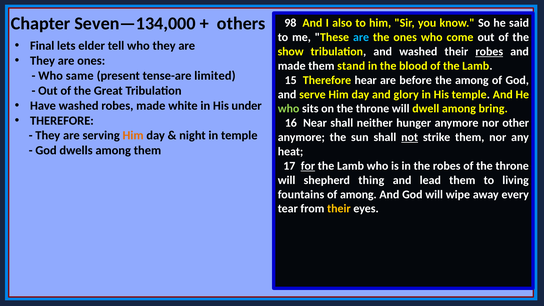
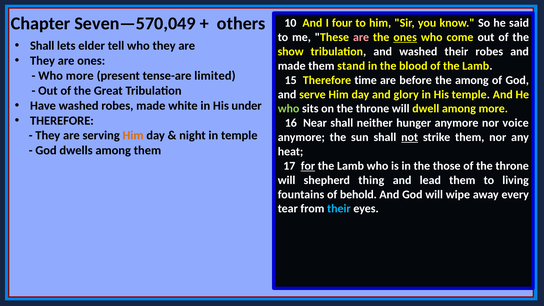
Seven—134,000: Seven—134,000 -> Seven—570,049
98: 98 -> 10
also: also -> four
are at (361, 37) colour: light blue -> pink
ones at (405, 37) underline: none -> present
Final at (42, 46): Final -> Shall
robes at (489, 52) underline: present -> none
Who same: same -> more
hear: hear -> time
among bring: bring -> more
other: other -> voice
the robes: robes -> those
of among: among -> behold
their at (339, 209) colour: yellow -> light blue
